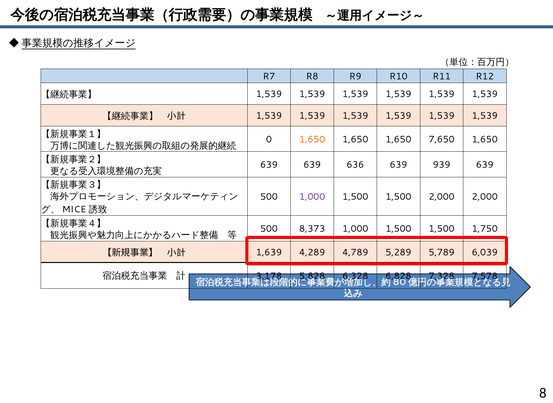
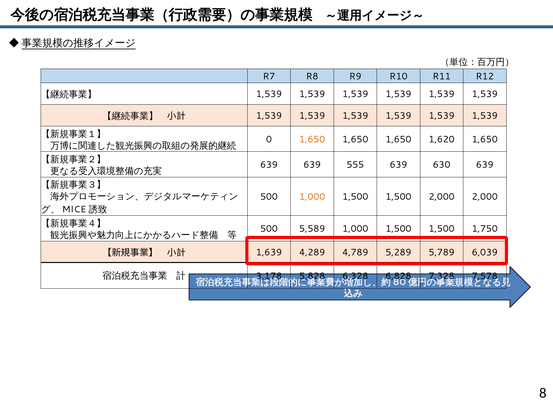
7,650: 7,650 -> 1,620
636: 636 -> 555
939: 939 -> 630
1,000 at (312, 197) colour: purple -> orange
8,373: 8,373 -> 5,589
